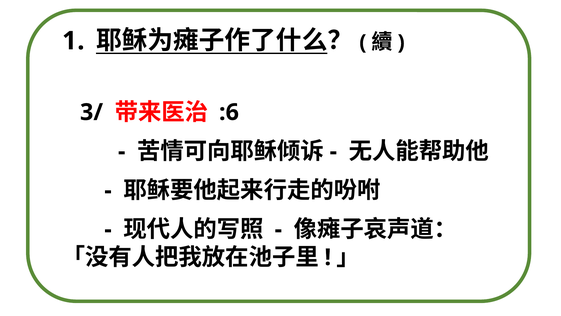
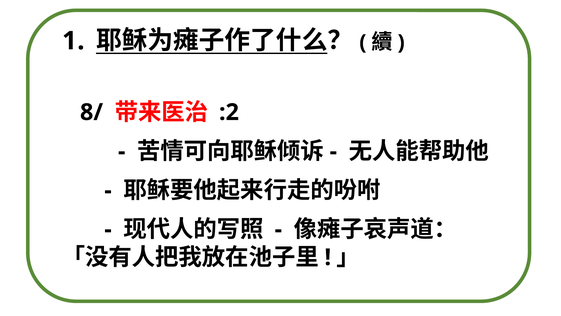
3/: 3/ -> 8/
:6: :6 -> :2
